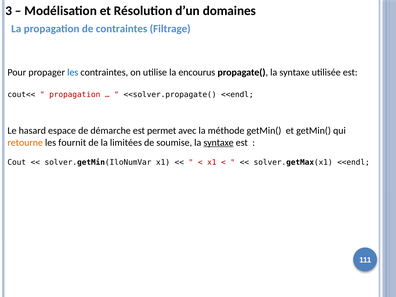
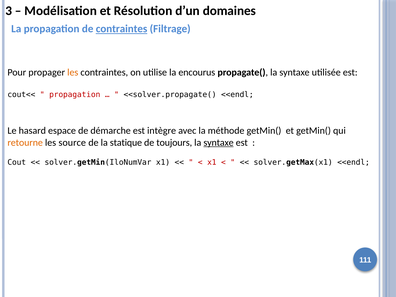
contraintes at (122, 29) underline: none -> present
les at (73, 72) colour: blue -> orange
permet: permet -> intègre
fournit: fournit -> source
limitées: limitées -> statique
soumise: soumise -> toujours
